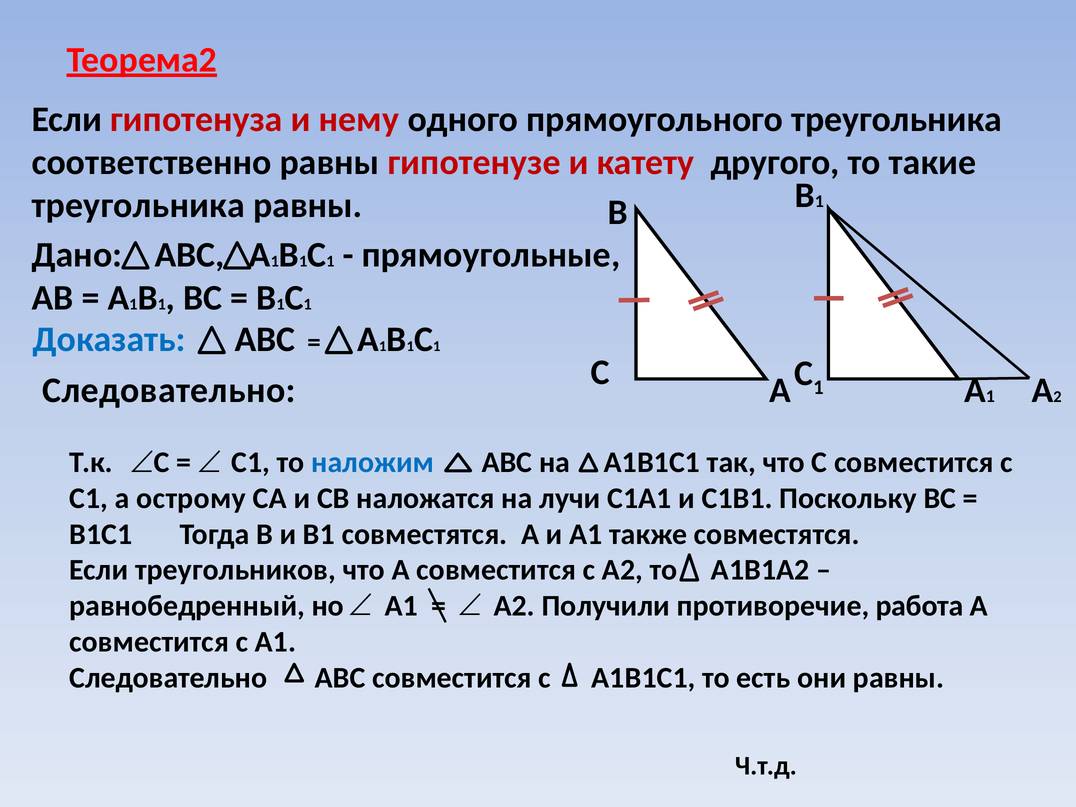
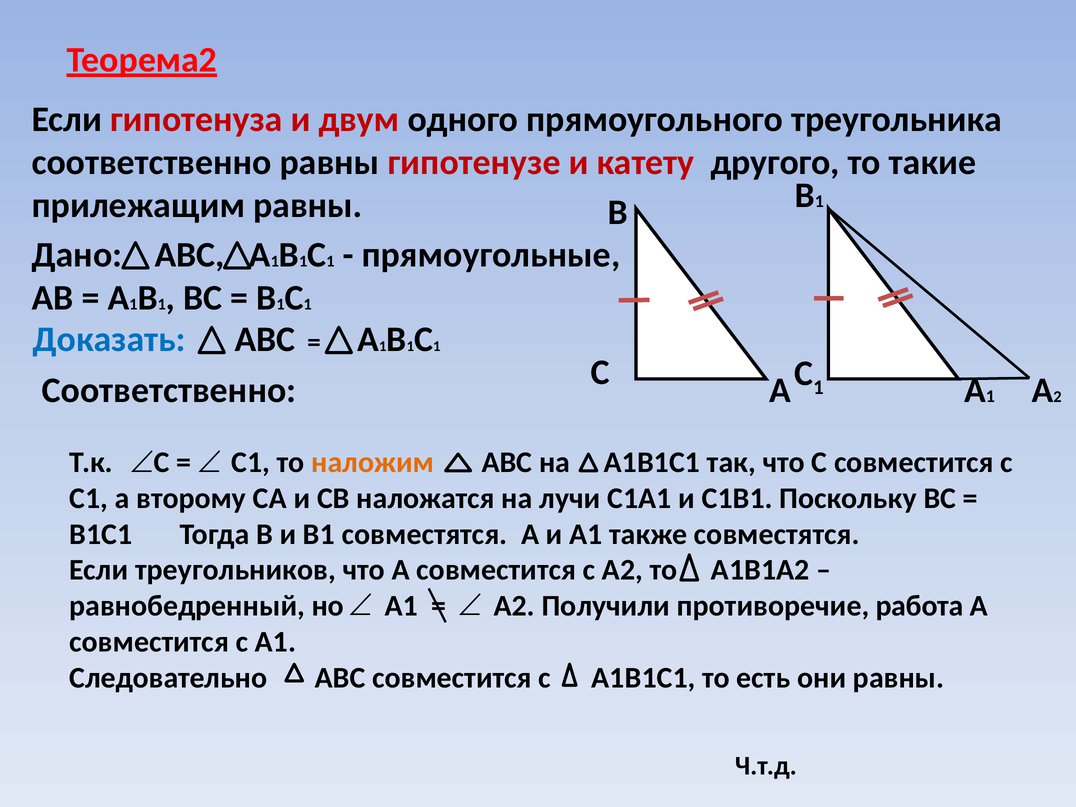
нему: нему -> двум
треугольника at (138, 205): треугольника -> прилежащим
Следовательно at (169, 390): Следовательно -> Соответственно
наложим colour: blue -> orange
острому: острому -> второму
